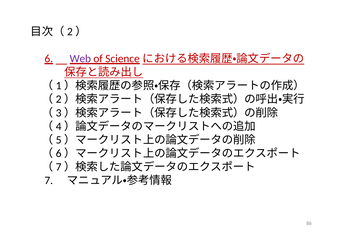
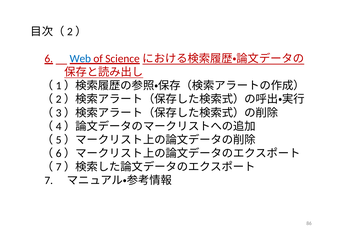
Web colour: purple -> blue
